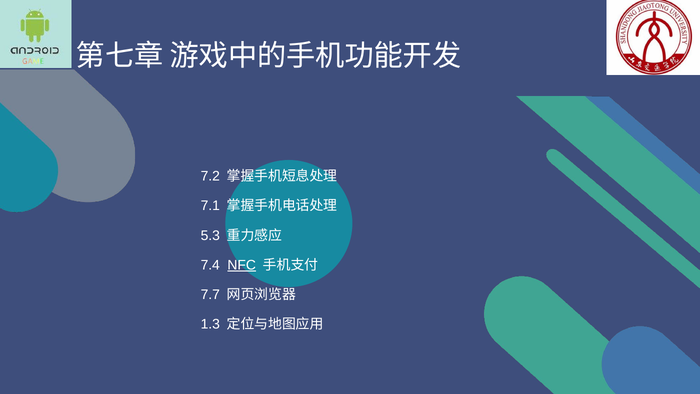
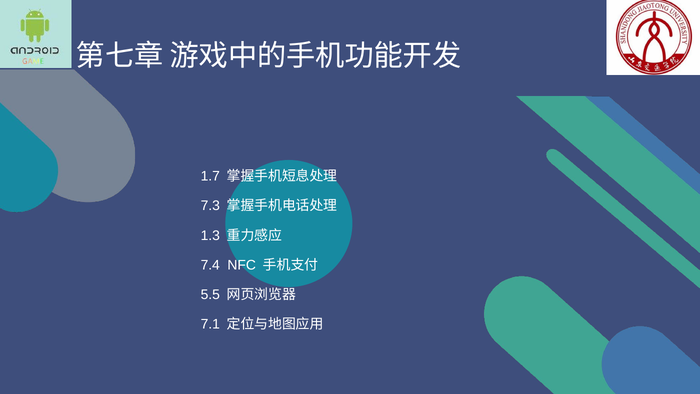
7.2: 7.2 -> 1.7
7.1: 7.1 -> 7.3
5.3: 5.3 -> 1.3
NFC underline: present -> none
7.7: 7.7 -> 5.5
1.3: 1.3 -> 7.1
